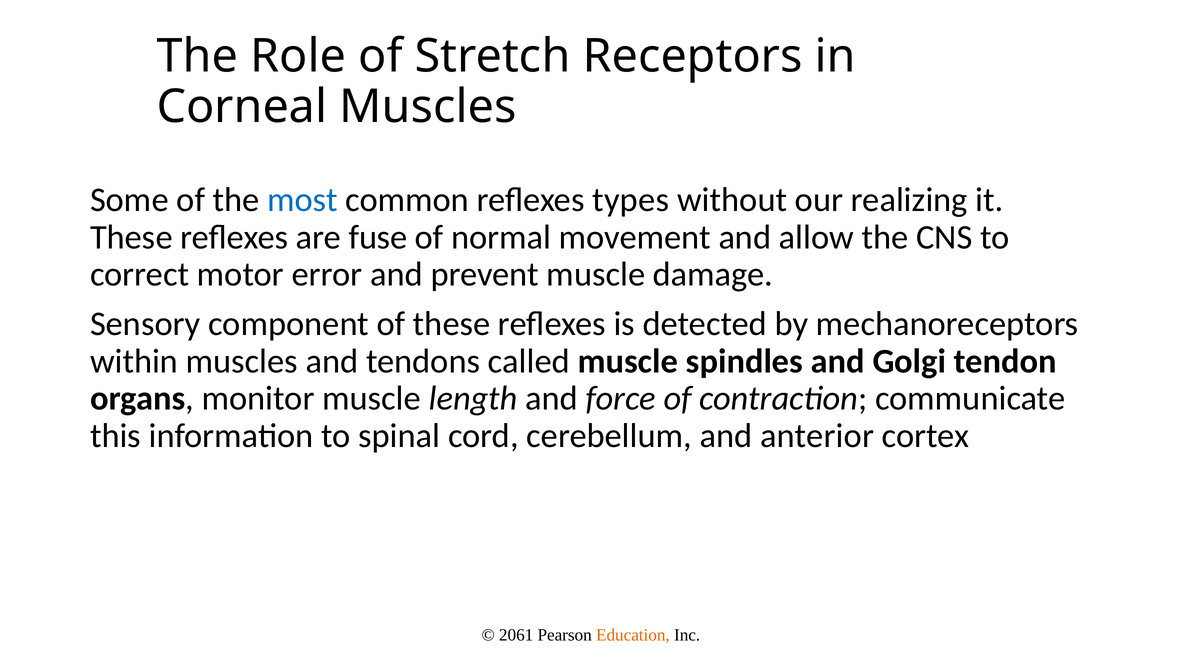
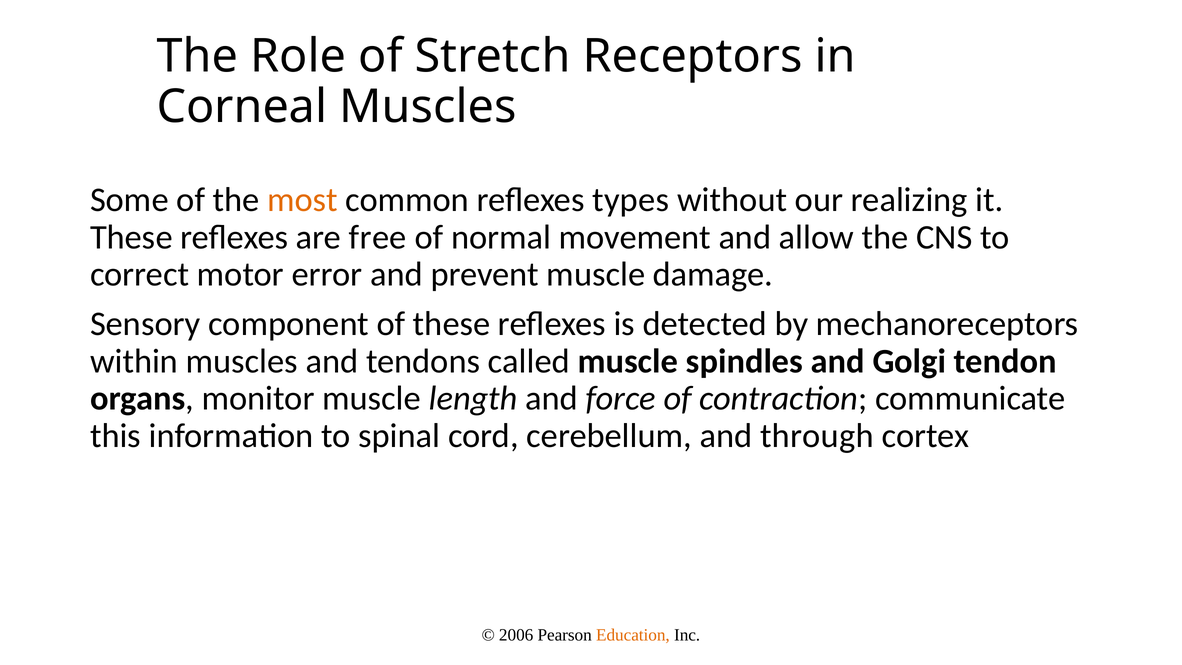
most colour: blue -> orange
fuse: fuse -> free
anterior: anterior -> through
2061: 2061 -> 2006
